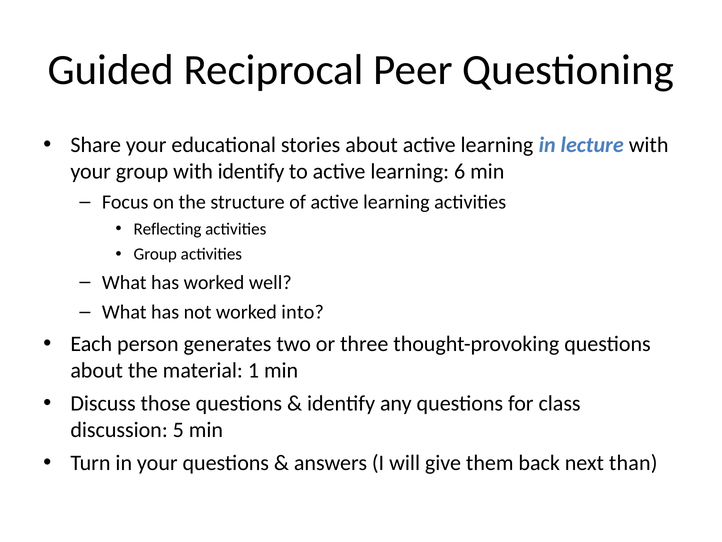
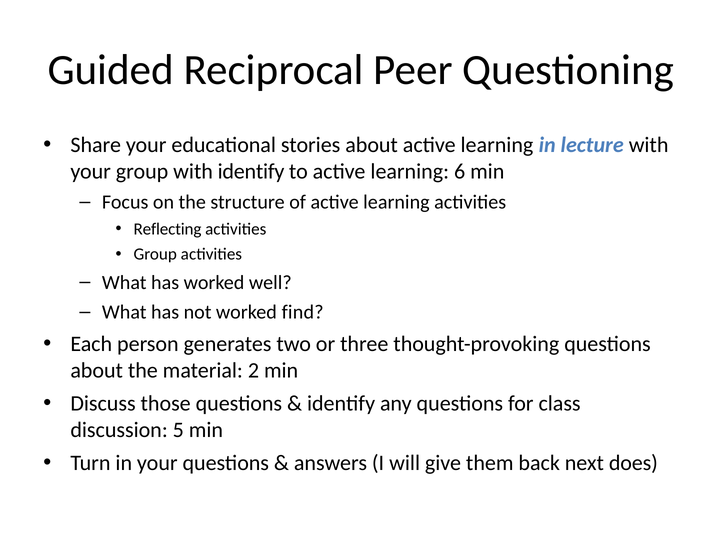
into: into -> find
1: 1 -> 2
than: than -> does
